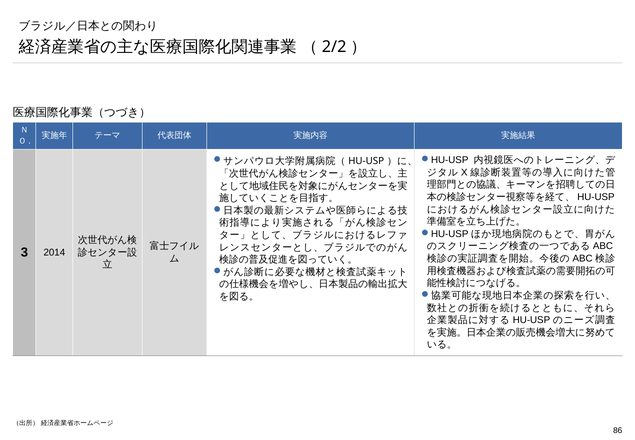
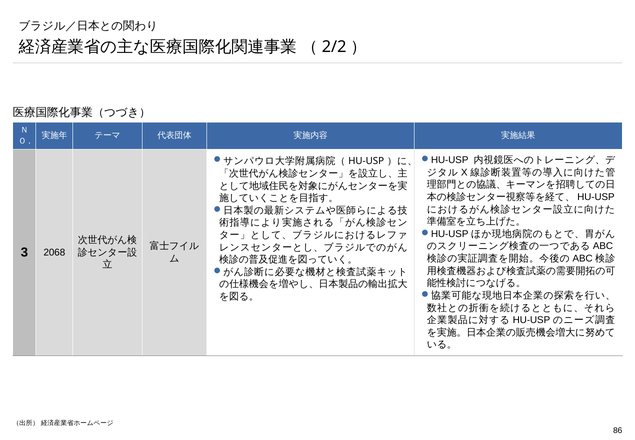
2014: 2014 -> 2068
